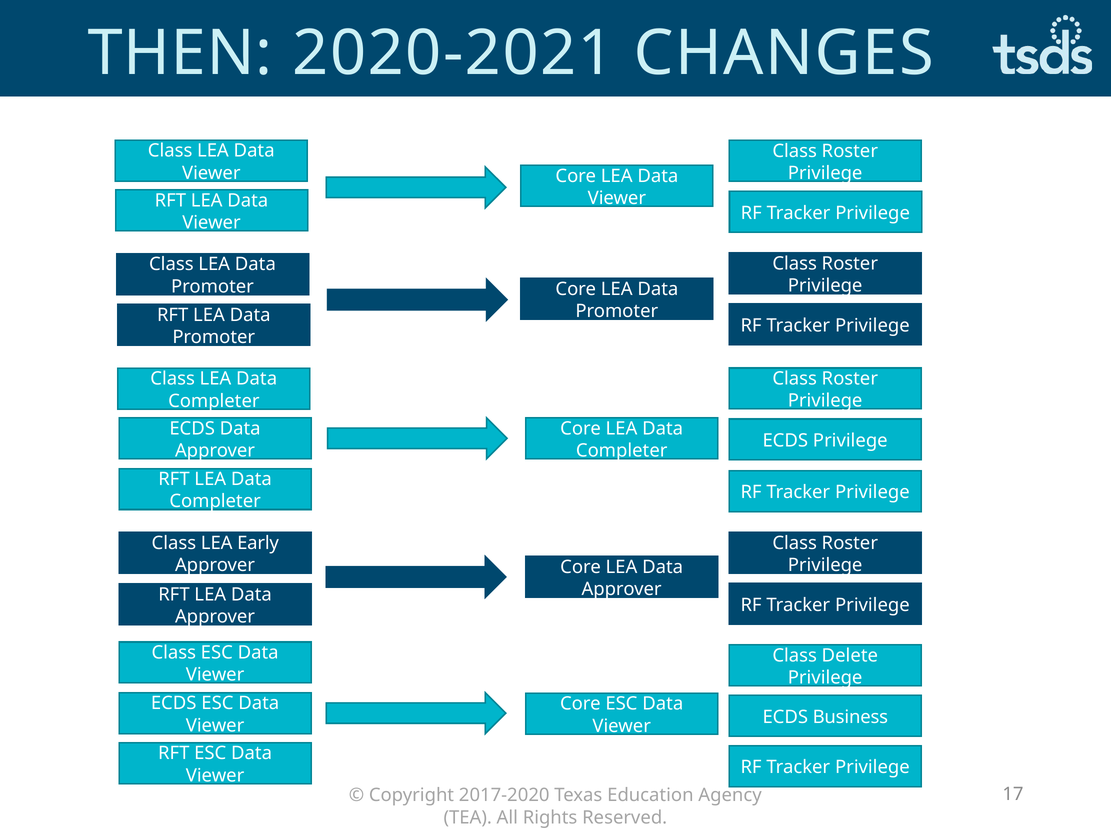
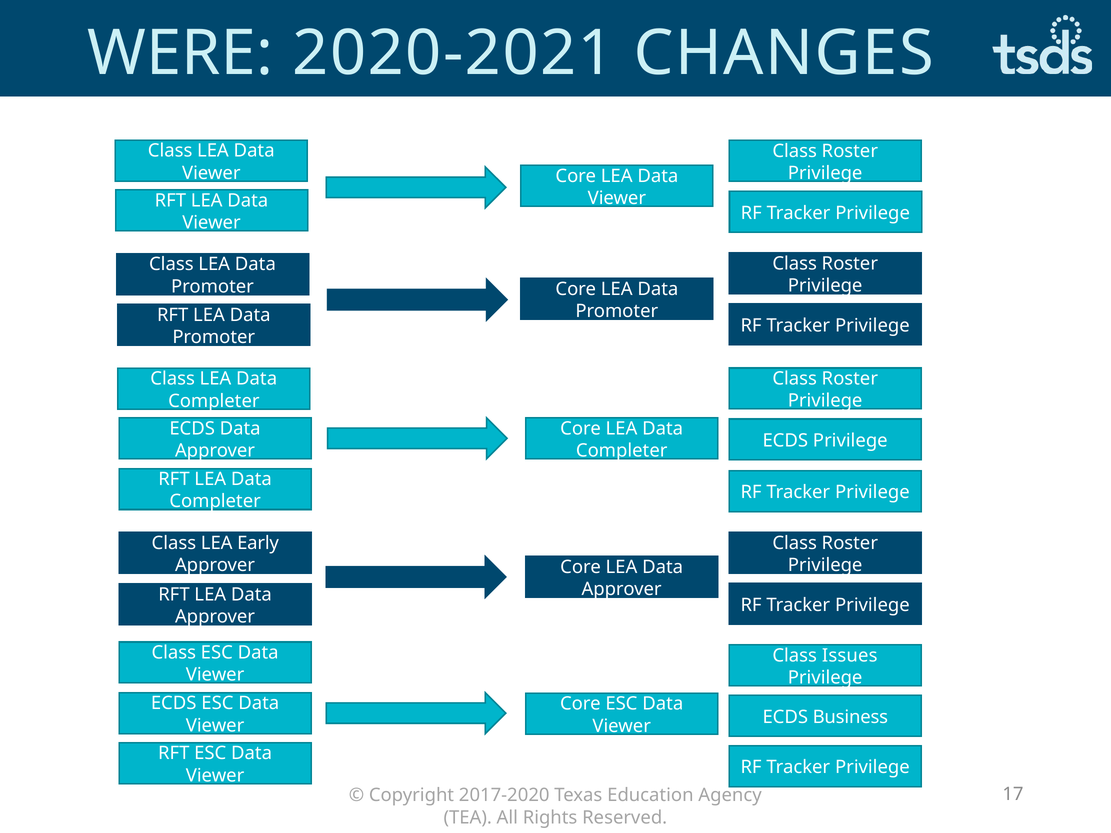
THEN: THEN -> WERE
Delete: Delete -> Issues
